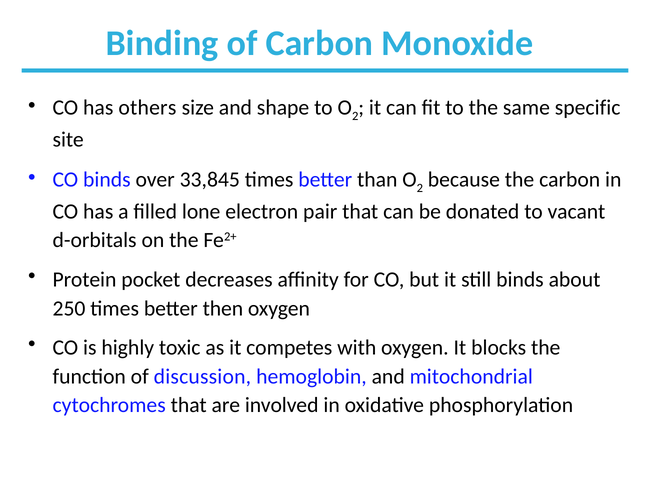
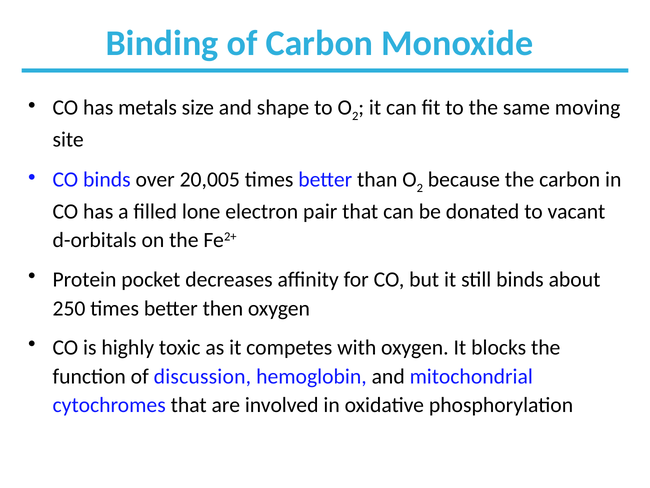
others: others -> metals
specific: specific -> moving
33,845: 33,845 -> 20,005
